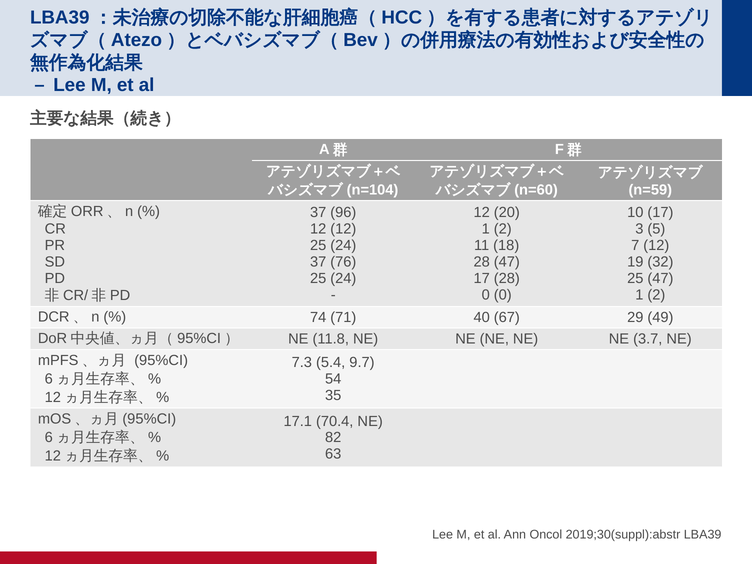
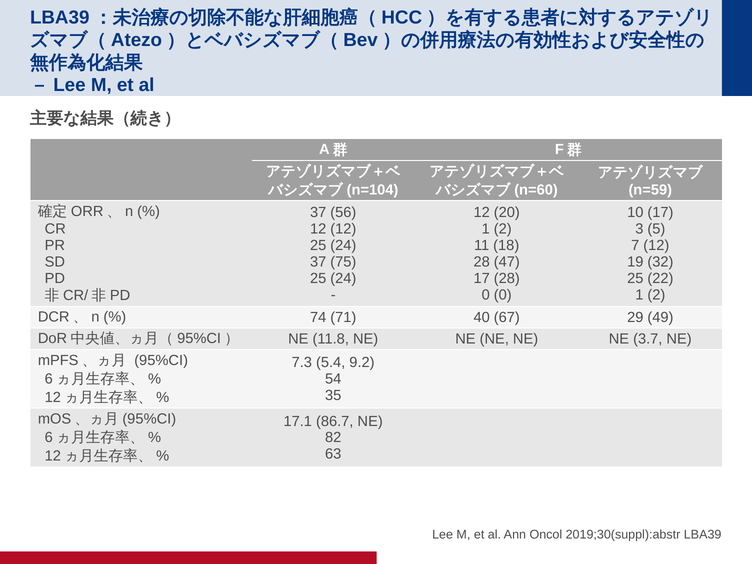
96: 96 -> 56
76: 76 -> 75
25 47: 47 -> 22
9.7: 9.7 -> 9.2
70.4: 70.4 -> 86.7
